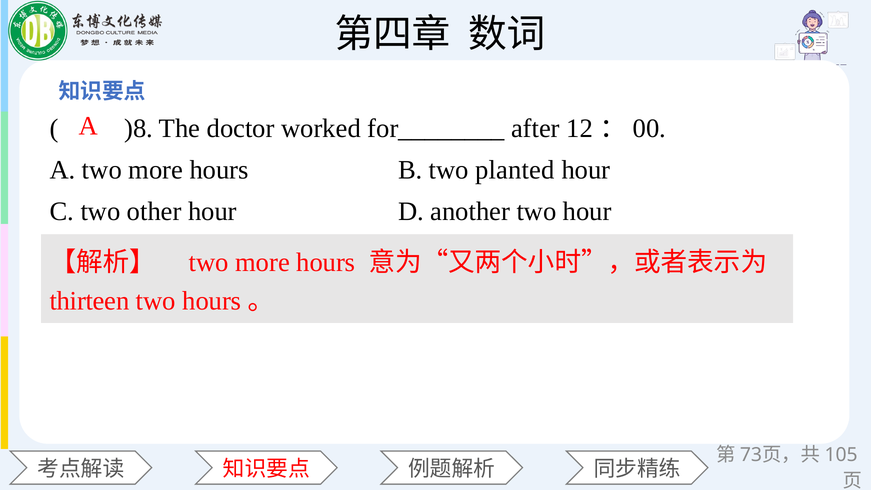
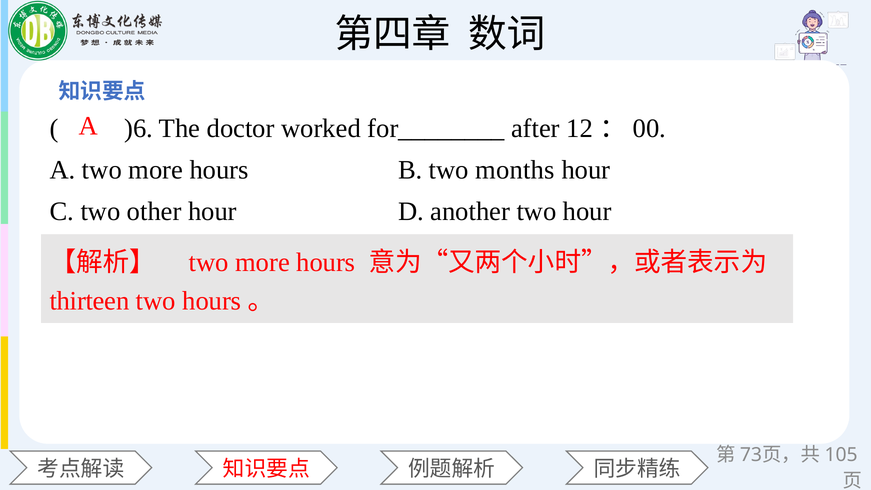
)8: )8 -> )6
planted: planted -> months
